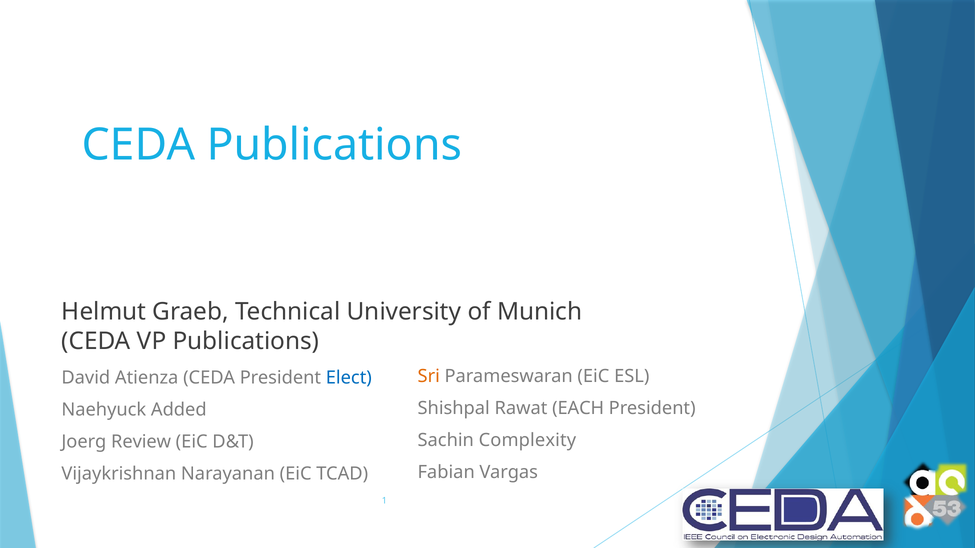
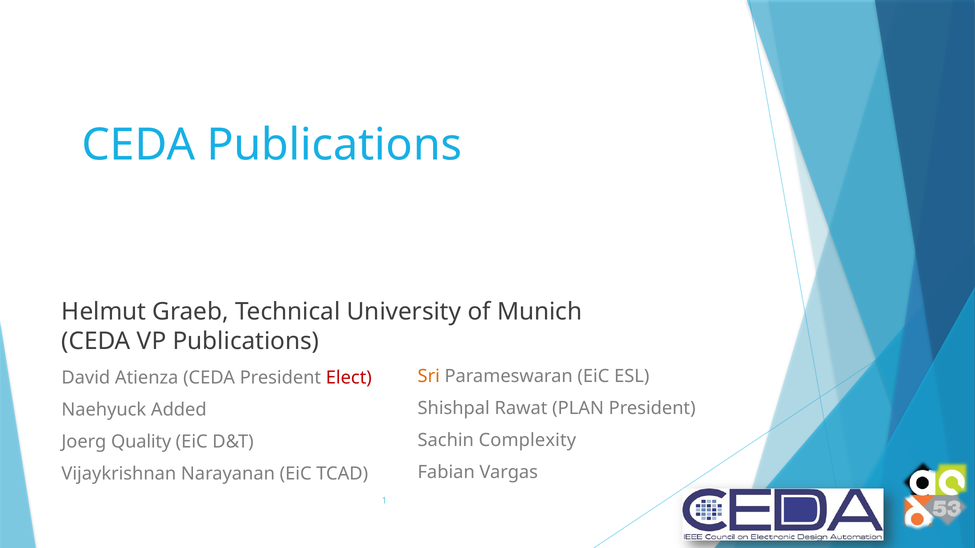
Elect colour: blue -> red
EACH: EACH -> PLAN
Review: Review -> Quality
